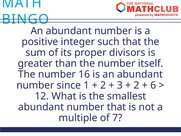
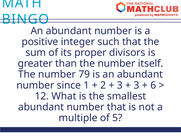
16: 16 -> 79
2 at (136, 85): 2 -> 3
7: 7 -> 5
